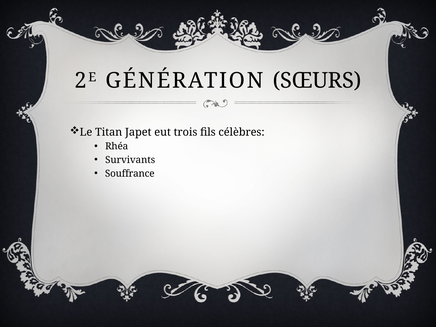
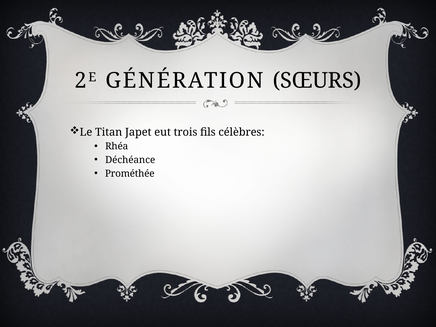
Survivants: Survivants -> Déchéance
Souffrance: Souffrance -> Prométhée
